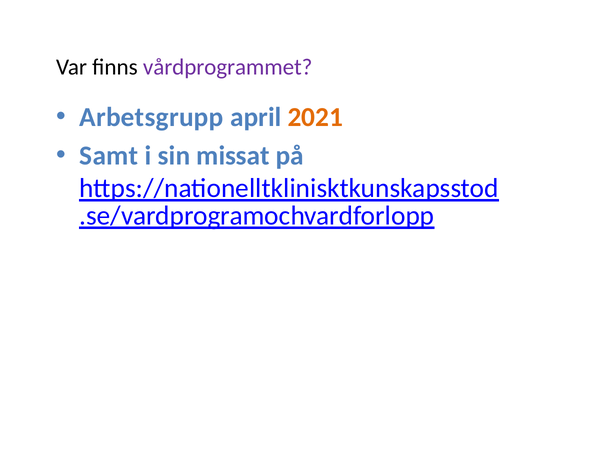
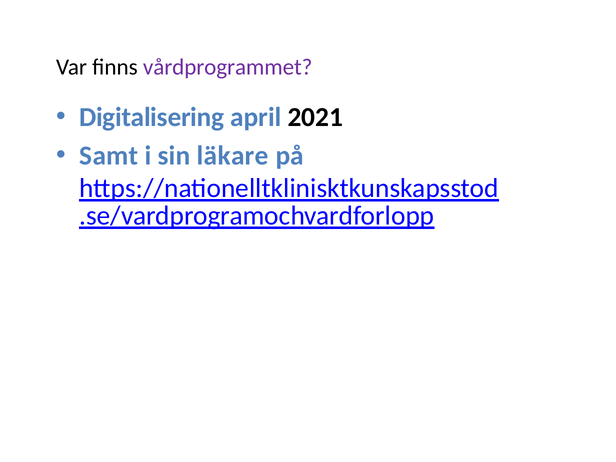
Arbetsgrupp: Arbetsgrupp -> Digitalisering
2021 colour: orange -> black
missat: missat -> läkare
